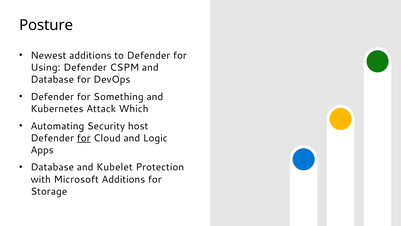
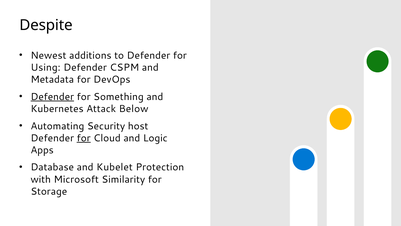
Posture: Posture -> Despite
Database at (52, 79): Database -> Metadata
Defender at (52, 97) underline: none -> present
Which: Which -> Below
Microsoft Additions: Additions -> Similarity
